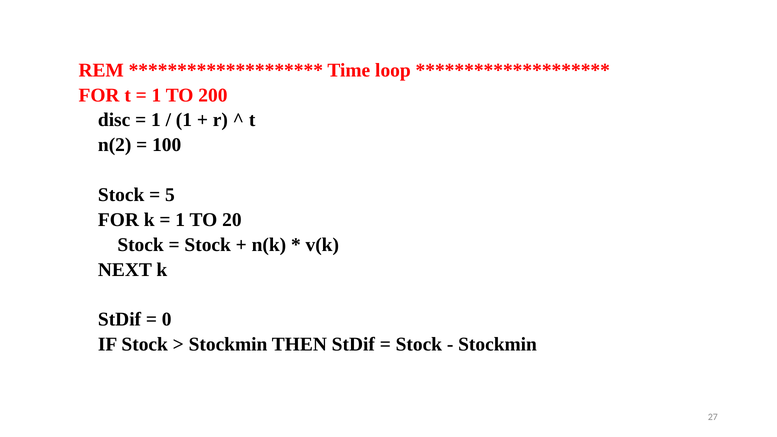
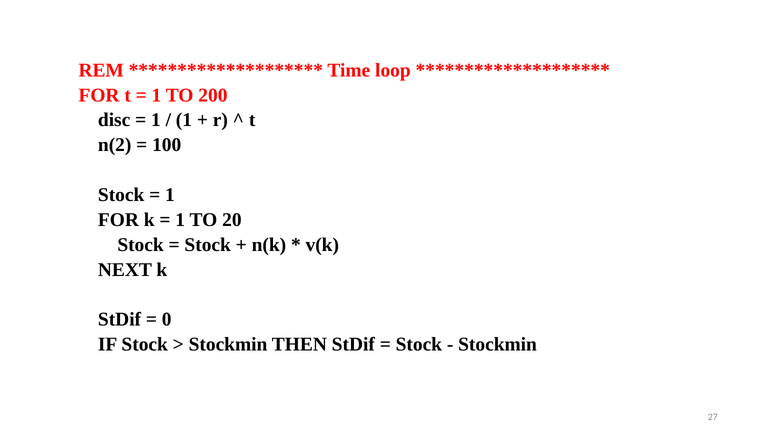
5 at (170, 195): 5 -> 1
